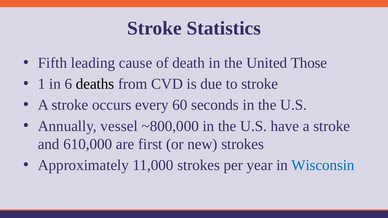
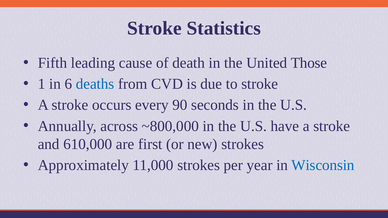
deaths colour: black -> blue
60: 60 -> 90
vessel: vessel -> across
